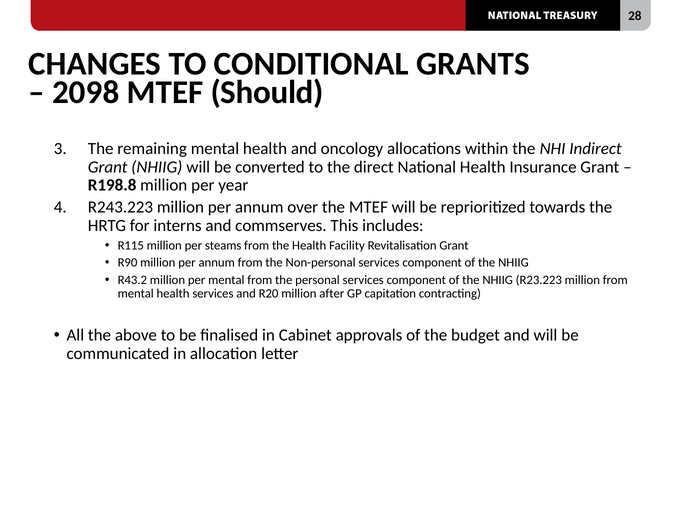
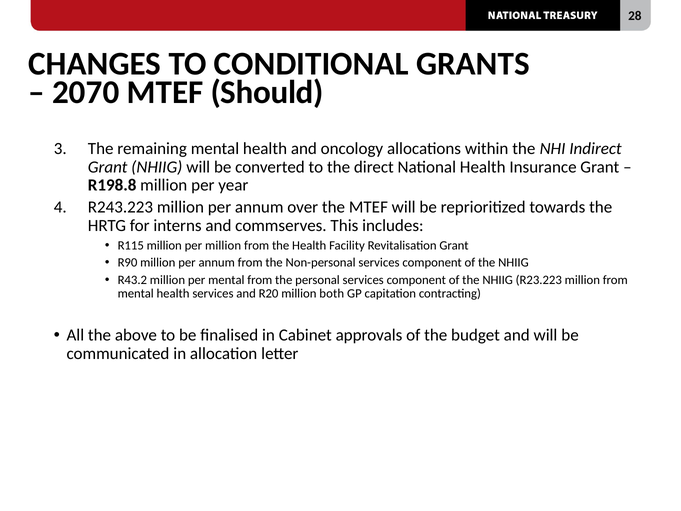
2098: 2098 -> 2070
per steams: steams -> million
after: after -> both
